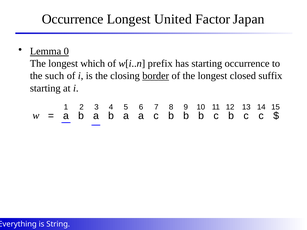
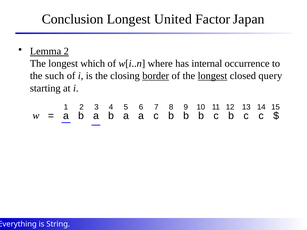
Occurrence at (73, 19): Occurrence -> Conclusion
Lemma 0: 0 -> 2
prefix: prefix -> where
has starting: starting -> internal
longest at (212, 76) underline: none -> present
suffix: suffix -> query
